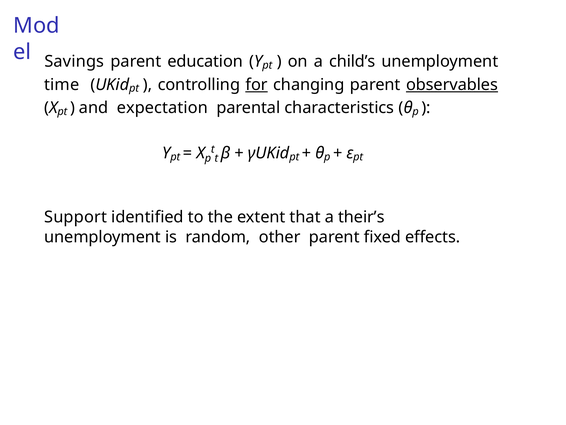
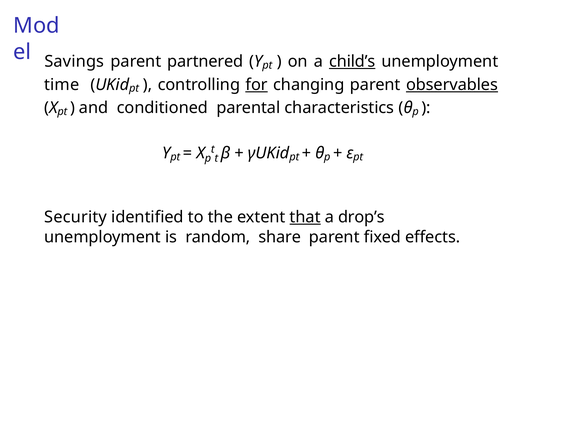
education: education -> partnered
child’s underline: none -> present
expectation: expectation -> conditioned
Support: Support -> Security
that underline: none -> present
their’s: their’s -> drop’s
other: other -> share
